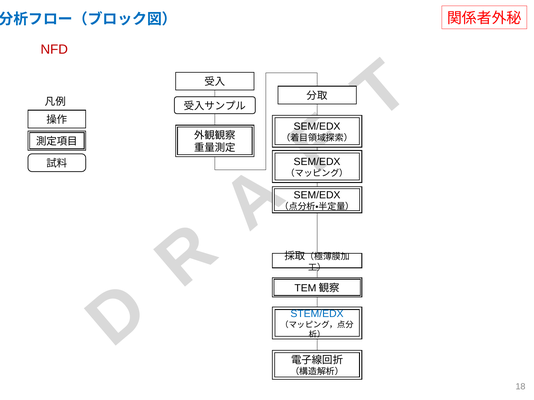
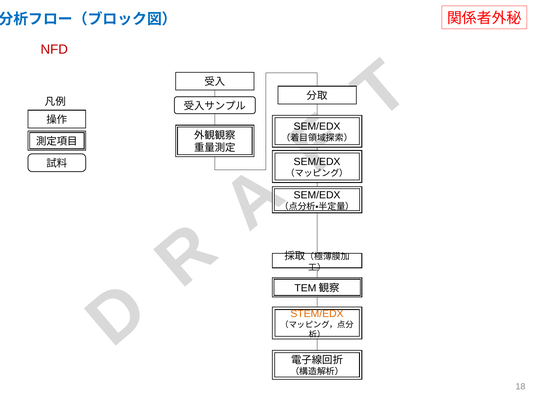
STEM/EDX colour: blue -> orange
